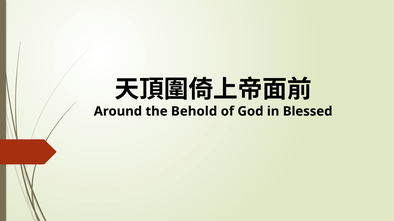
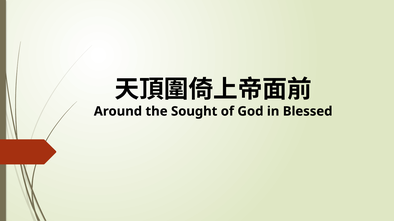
Behold: Behold -> Sought
